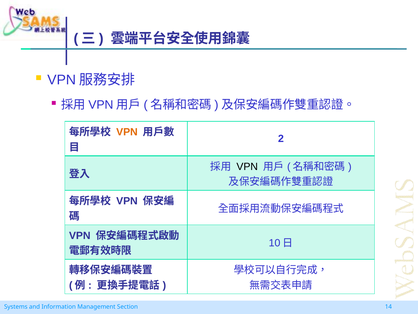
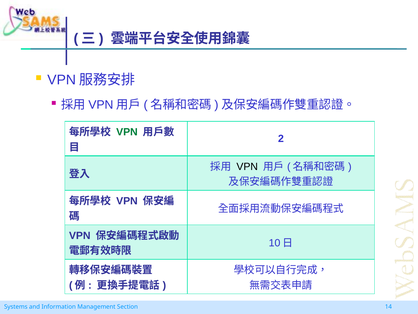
VPN at (127, 132) colour: orange -> green
